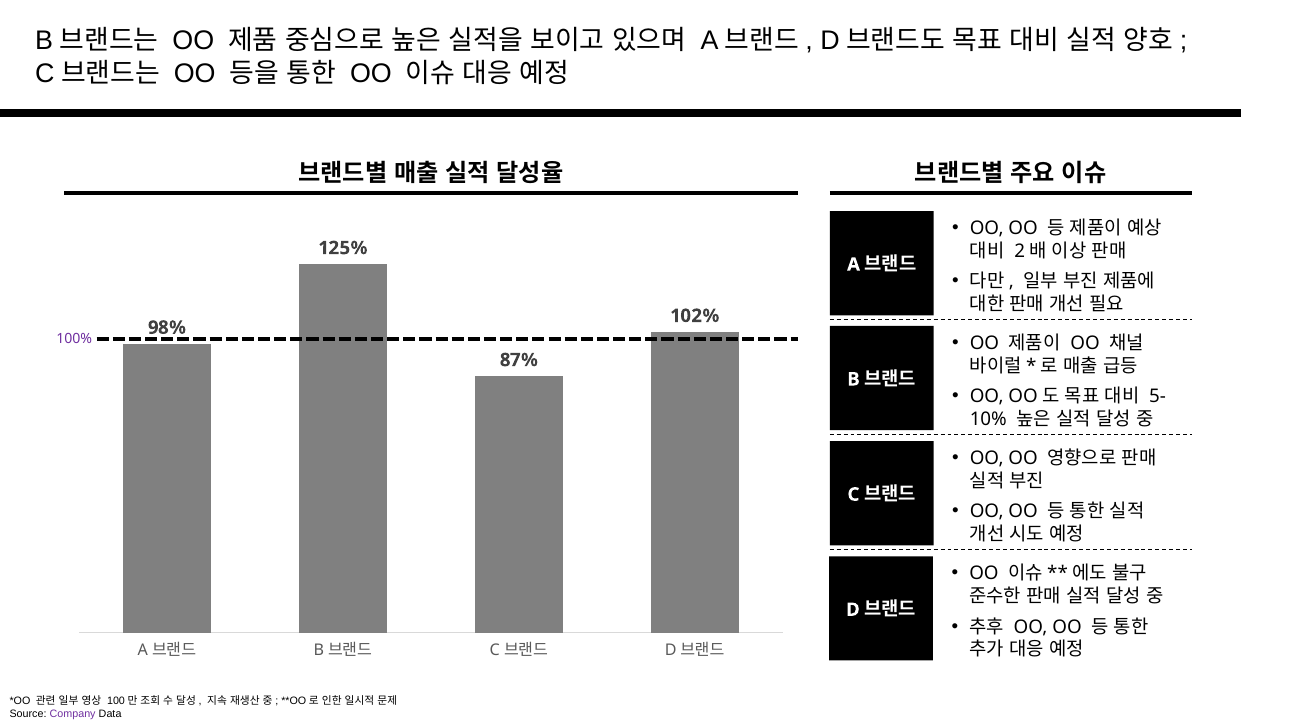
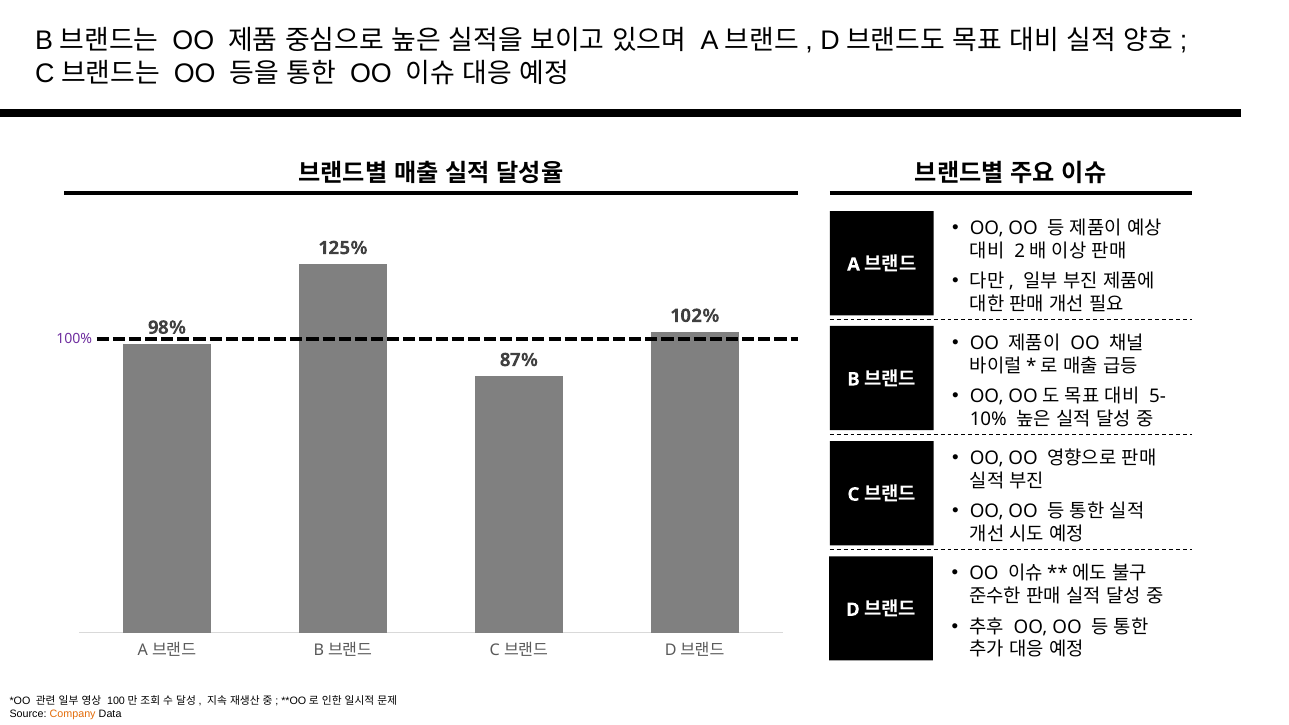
Company colour: purple -> orange
